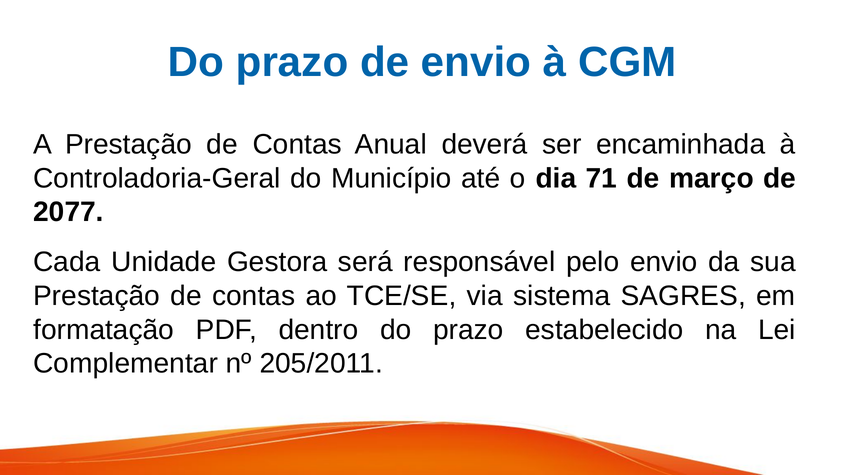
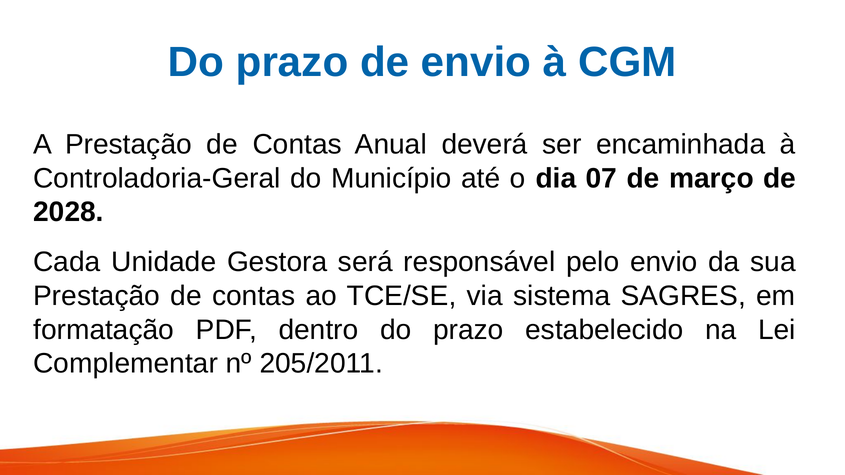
71: 71 -> 07
2077: 2077 -> 2028
